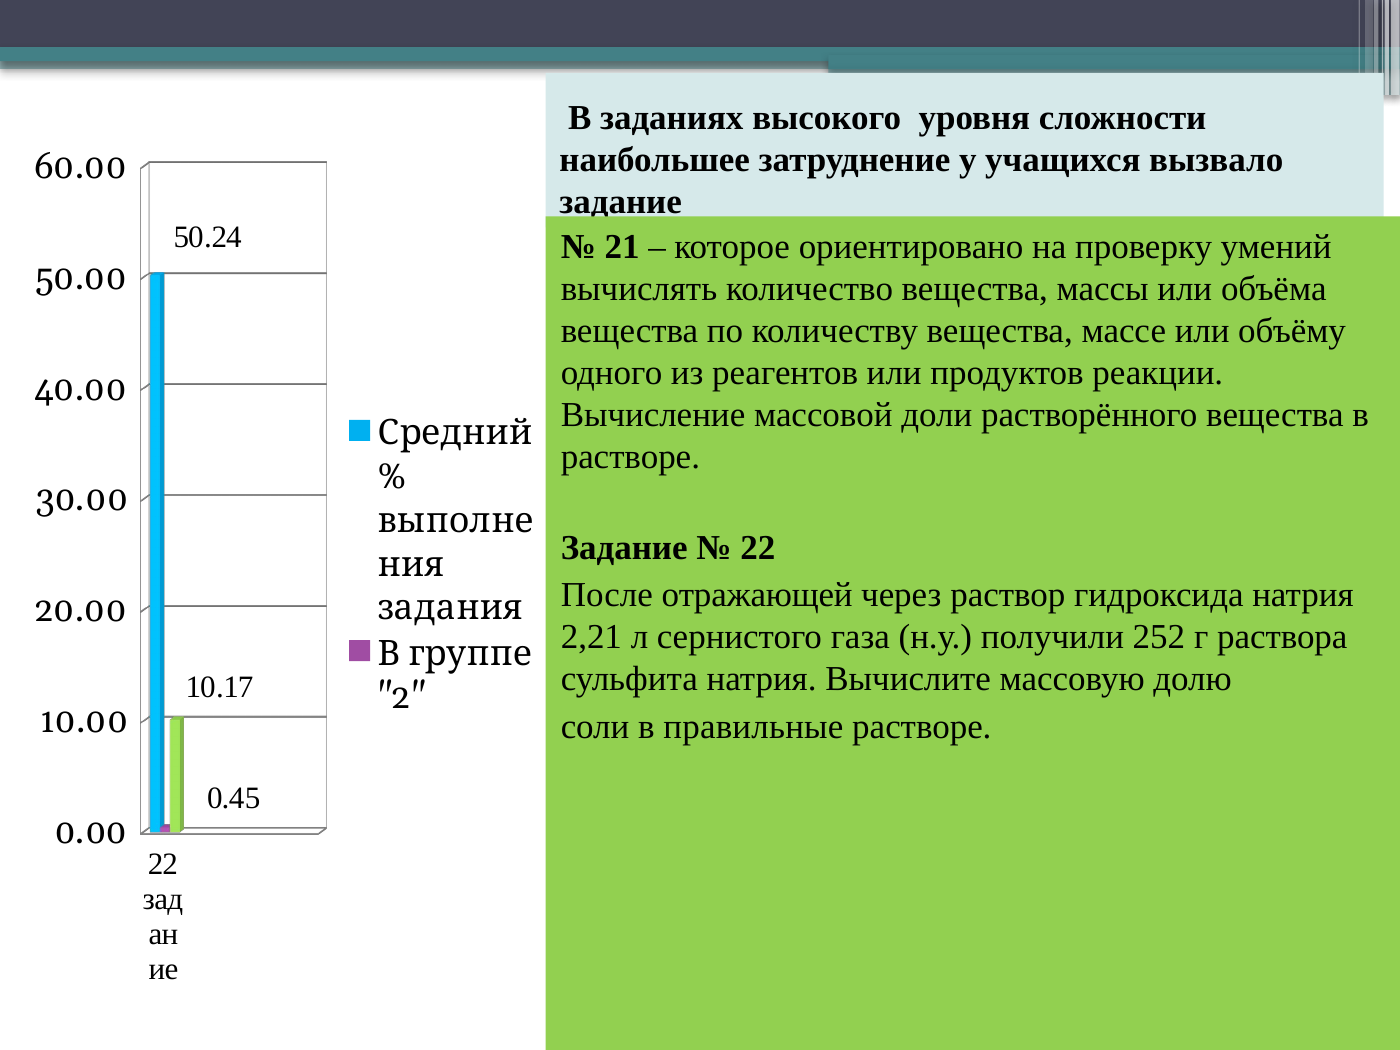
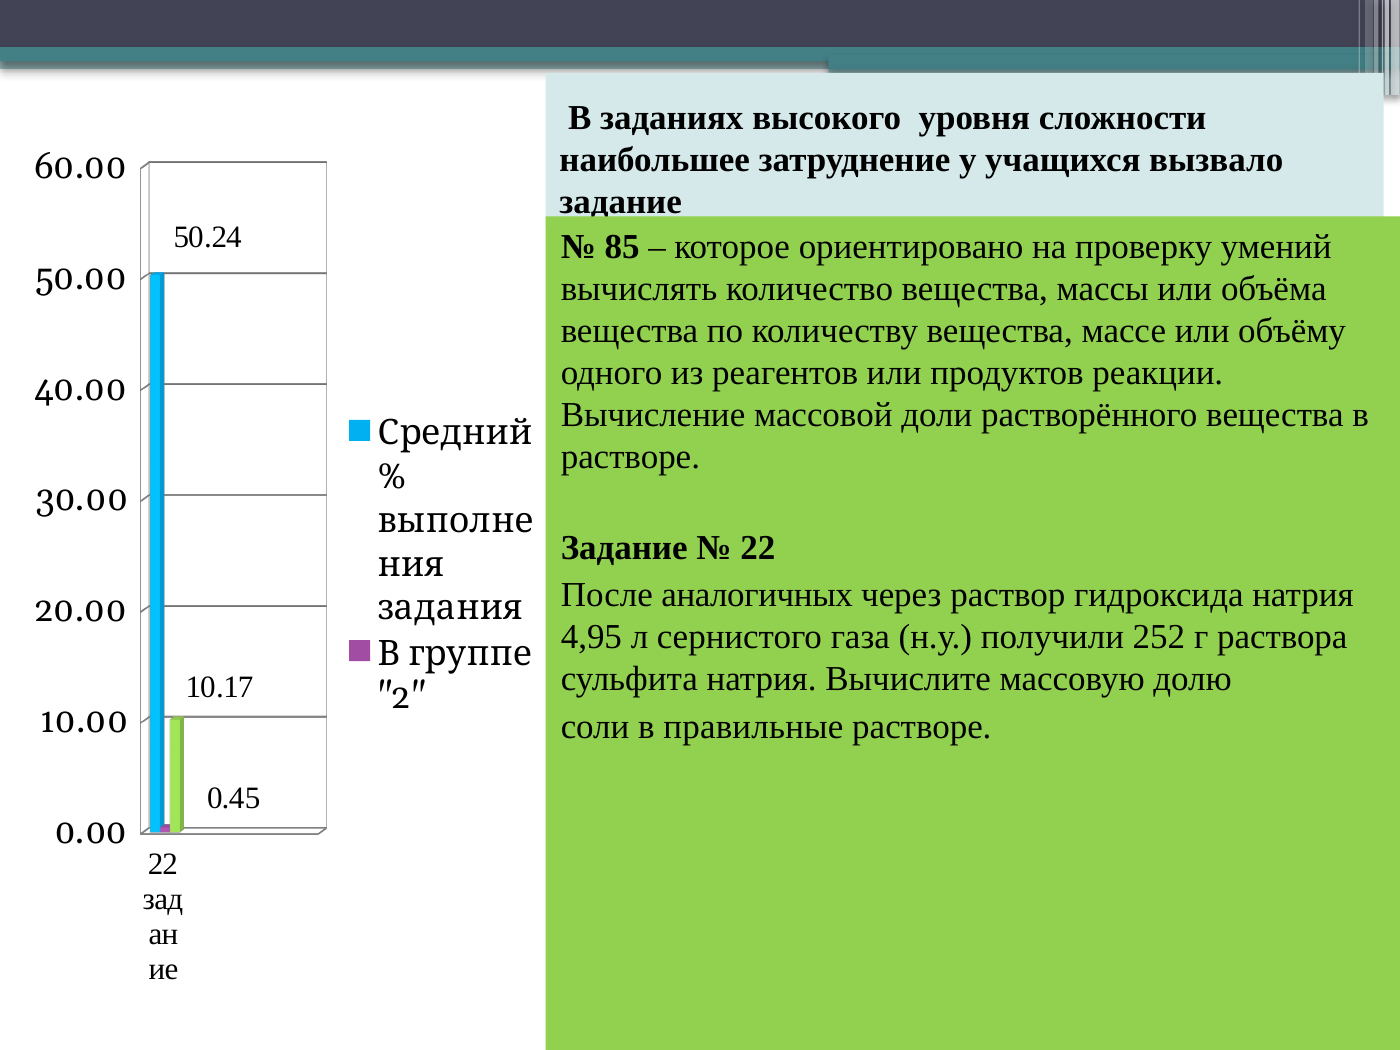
21: 21 -> 85
отражающей: отражающей -> аналогичных
2,21: 2,21 -> 4,95
